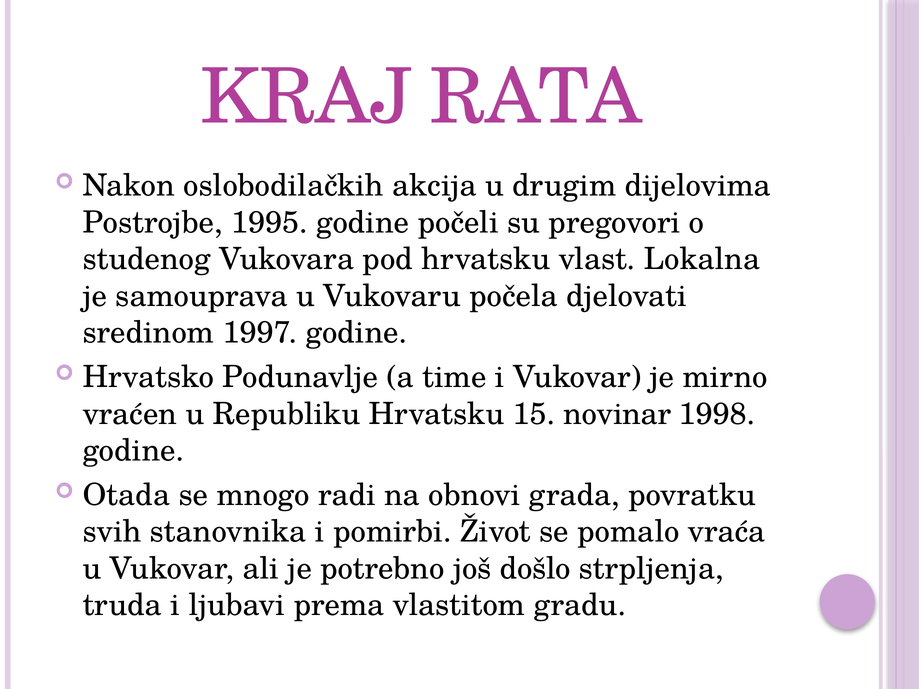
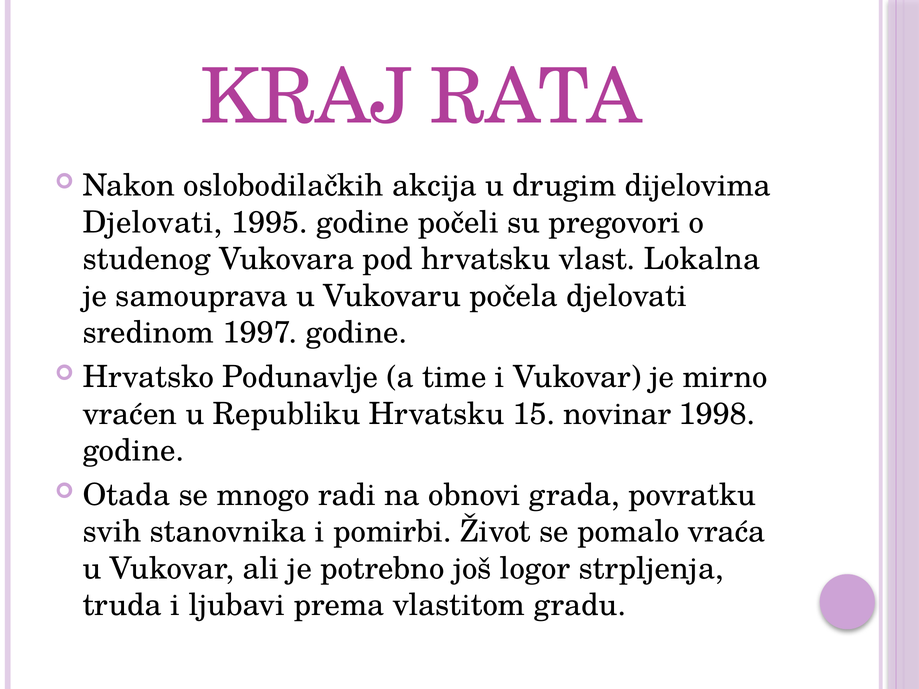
Postrojbe at (153, 223): Postrojbe -> Djelovati
došlo: došlo -> logor
